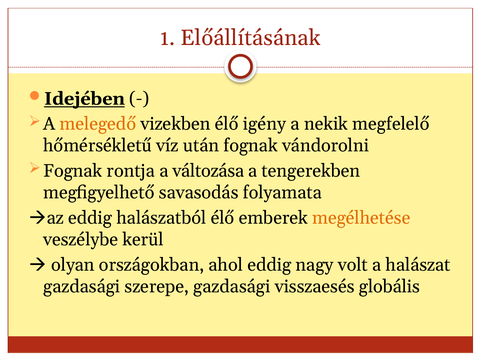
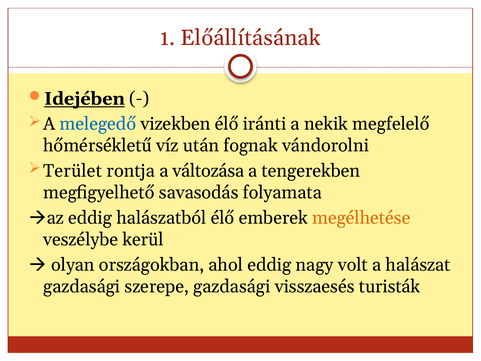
melegedő colour: orange -> blue
igény: igény -> iránti
Fognak at (73, 171): Fognak -> Terület
globális: globális -> turisták
